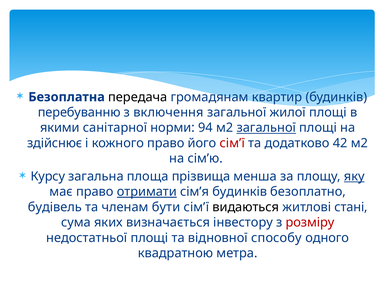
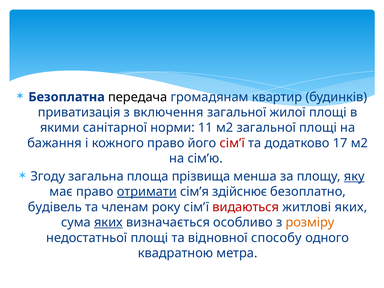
перебуванню: перебуванню -> приватизація
94: 94 -> 11
загальної at (266, 128) underline: present -> none
здійснює: здійснює -> бажання
42: 42 -> 17
Курсу: Курсу -> Згоду
сім’я будинків: будинків -> здійснює
бути: бути -> року
видаються colour: black -> red
житлові стані: стані -> яких
яких at (108, 222) underline: none -> present
інвестору: інвестору -> особливо
розміру colour: red -> orange
